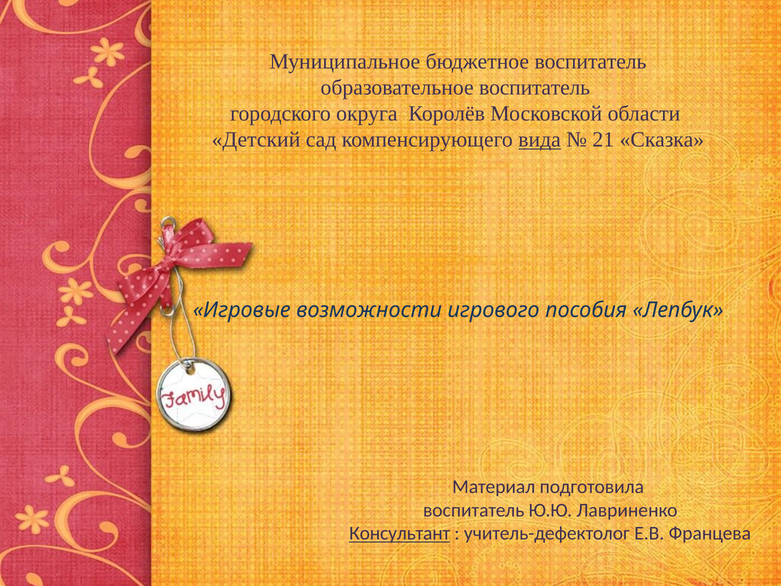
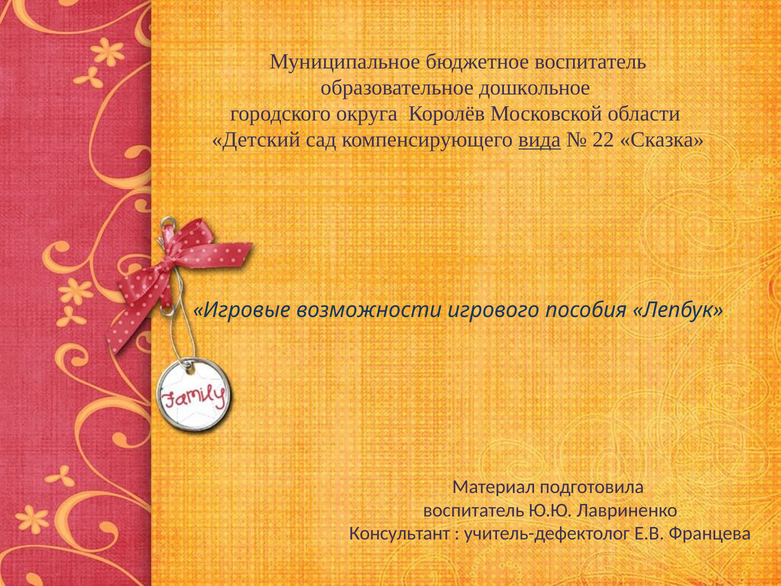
образовательное воспитатель: воспитатель -> дошкольное
21: 21 -> 22
Консультант underline: present -> none
